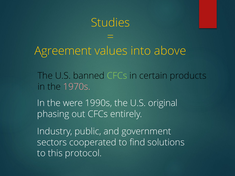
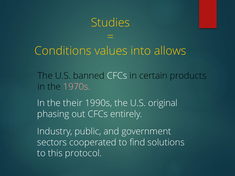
Agreement: Agreement -> Conditions
above: above -> allows
CFCs at (117, 76) colour: light green -> white
were: were -> their
